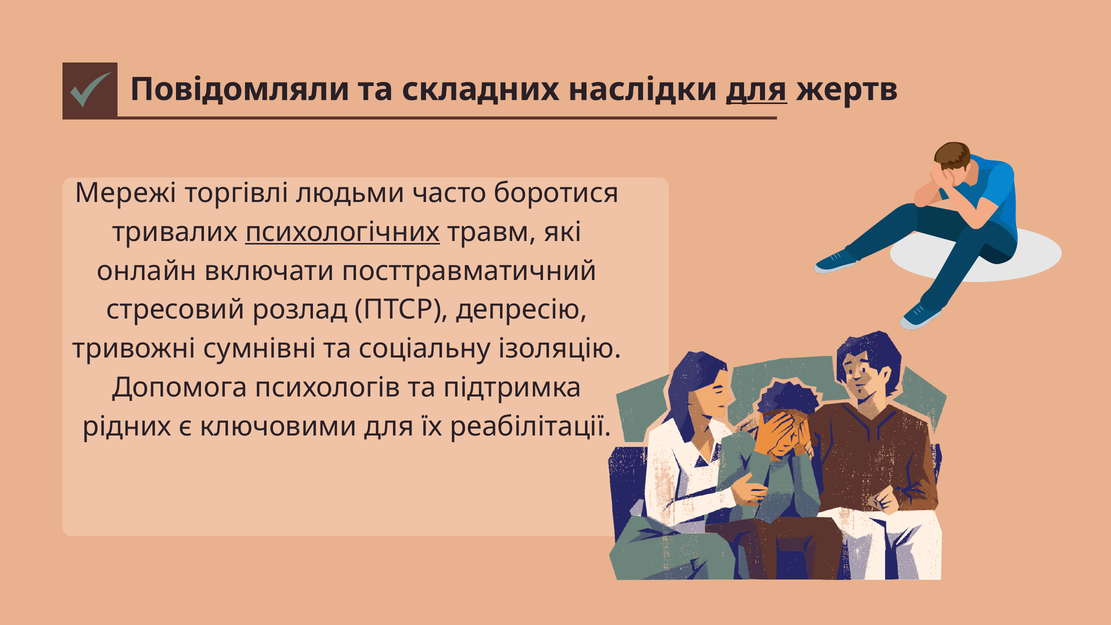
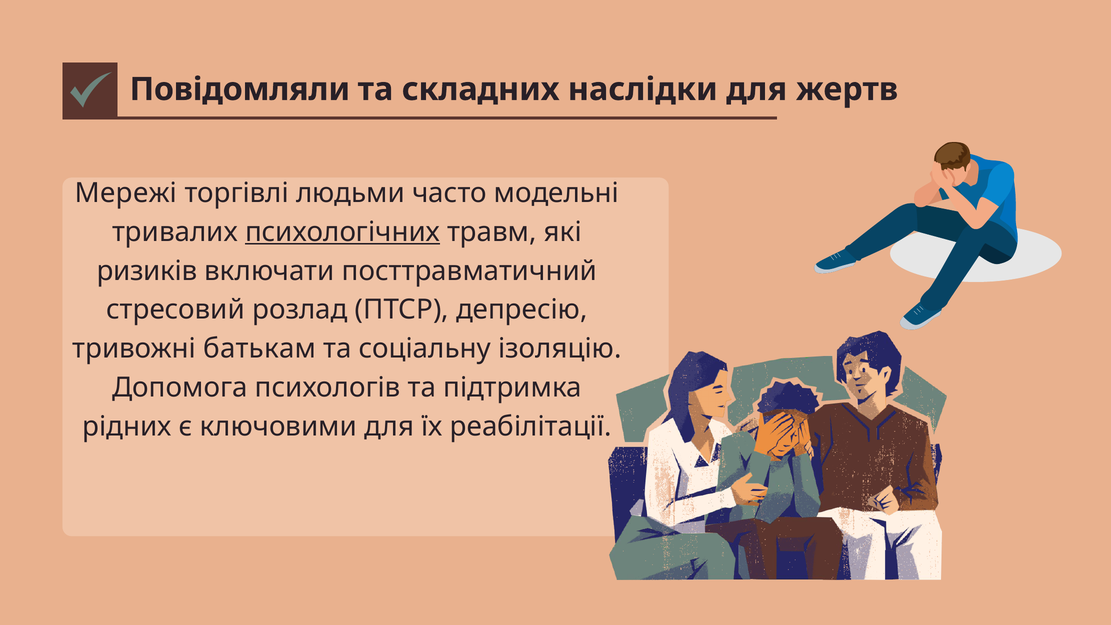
для at (757, 89) underline: present -> none
боротися: боротися -> модельні
онлайн: онлайн -> ризиків
сумнівні: сумнівні -> батькам
